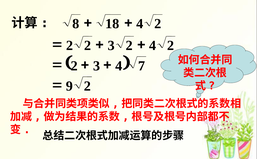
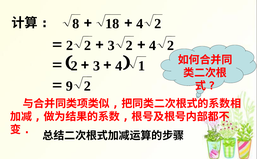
7: 7 -> 1
